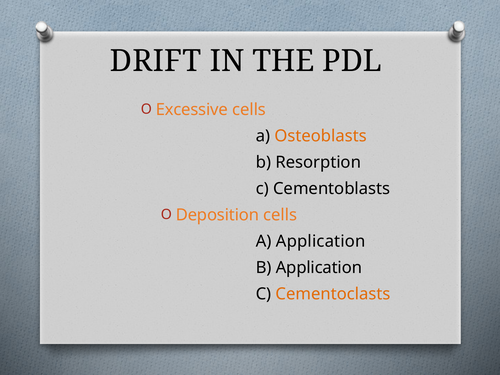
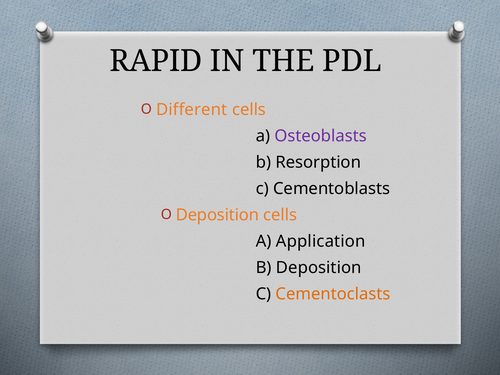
DRIFT: DRIFT -> RAPID
Excessive: Excessive -> Different
Osteoblasts colour: orange -> purple
B Application: Application -> Deposition
